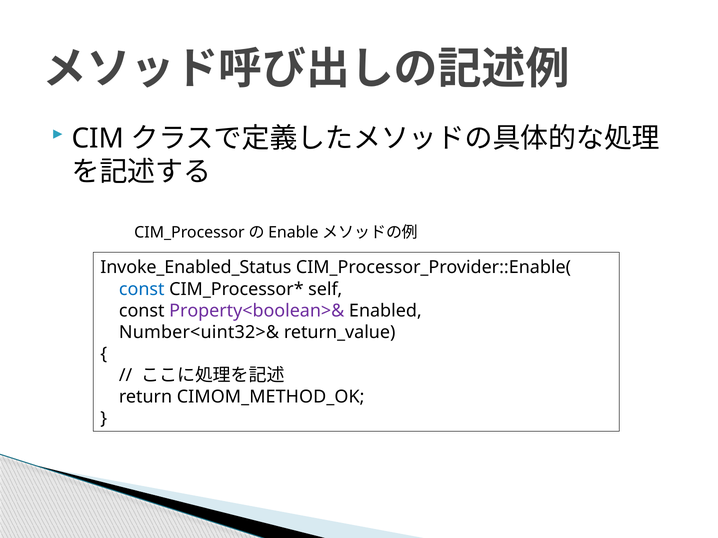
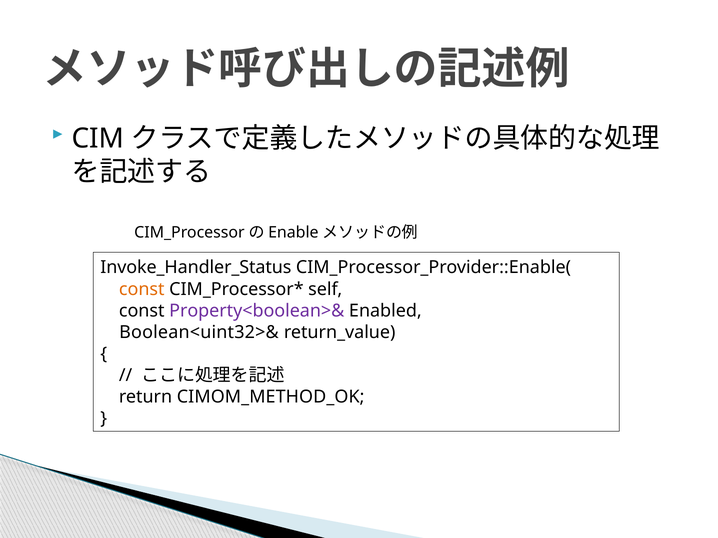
Invoke_Enabled_Status: Invoke_Enabled_Status -> Invoke_Handler_Status
const at (142, 289) colour: blue -> orange
Number<uint32>&: Number<uint32>& -> Boolean<uint32>&
